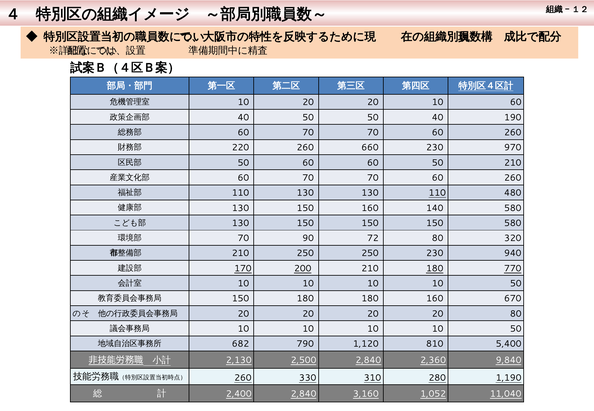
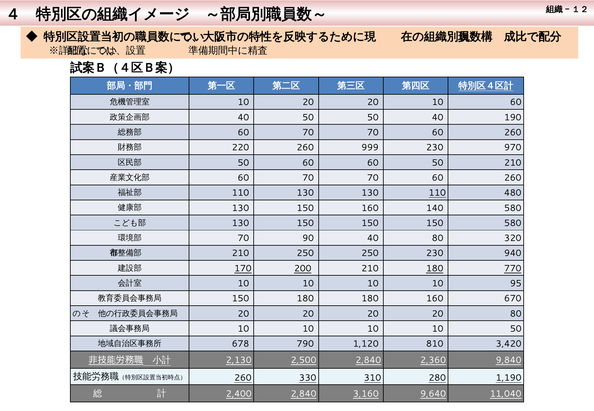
660: 660 -> 999
90 72: 72 -> 40
50 at (516, 284): 50 -> 95
682: 682 -> 678
5,400: 5,400 -> 3,420
1,052: 1,052 -> 9,640
